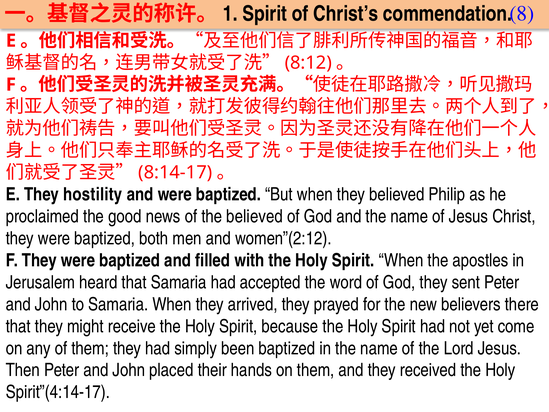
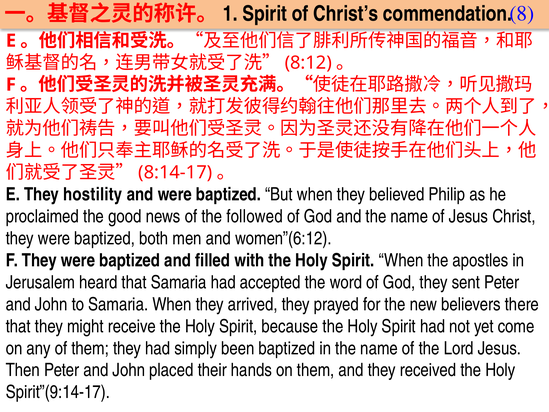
the believed: believed -> followed
women”(2:12: women”(2:12 -> women”(6:12
Spirit”(4:14-17: Spirit”(4:14-17 -> Spirit”(9:14-17
